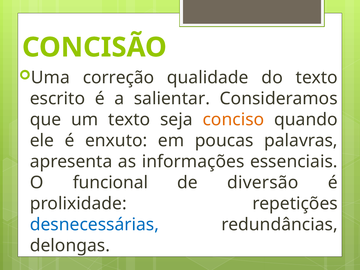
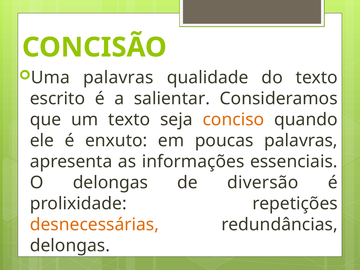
Uma correção: correção -> palavras
O funcional: funcional -> delongas
desnecessárias colour: blue -> orange
